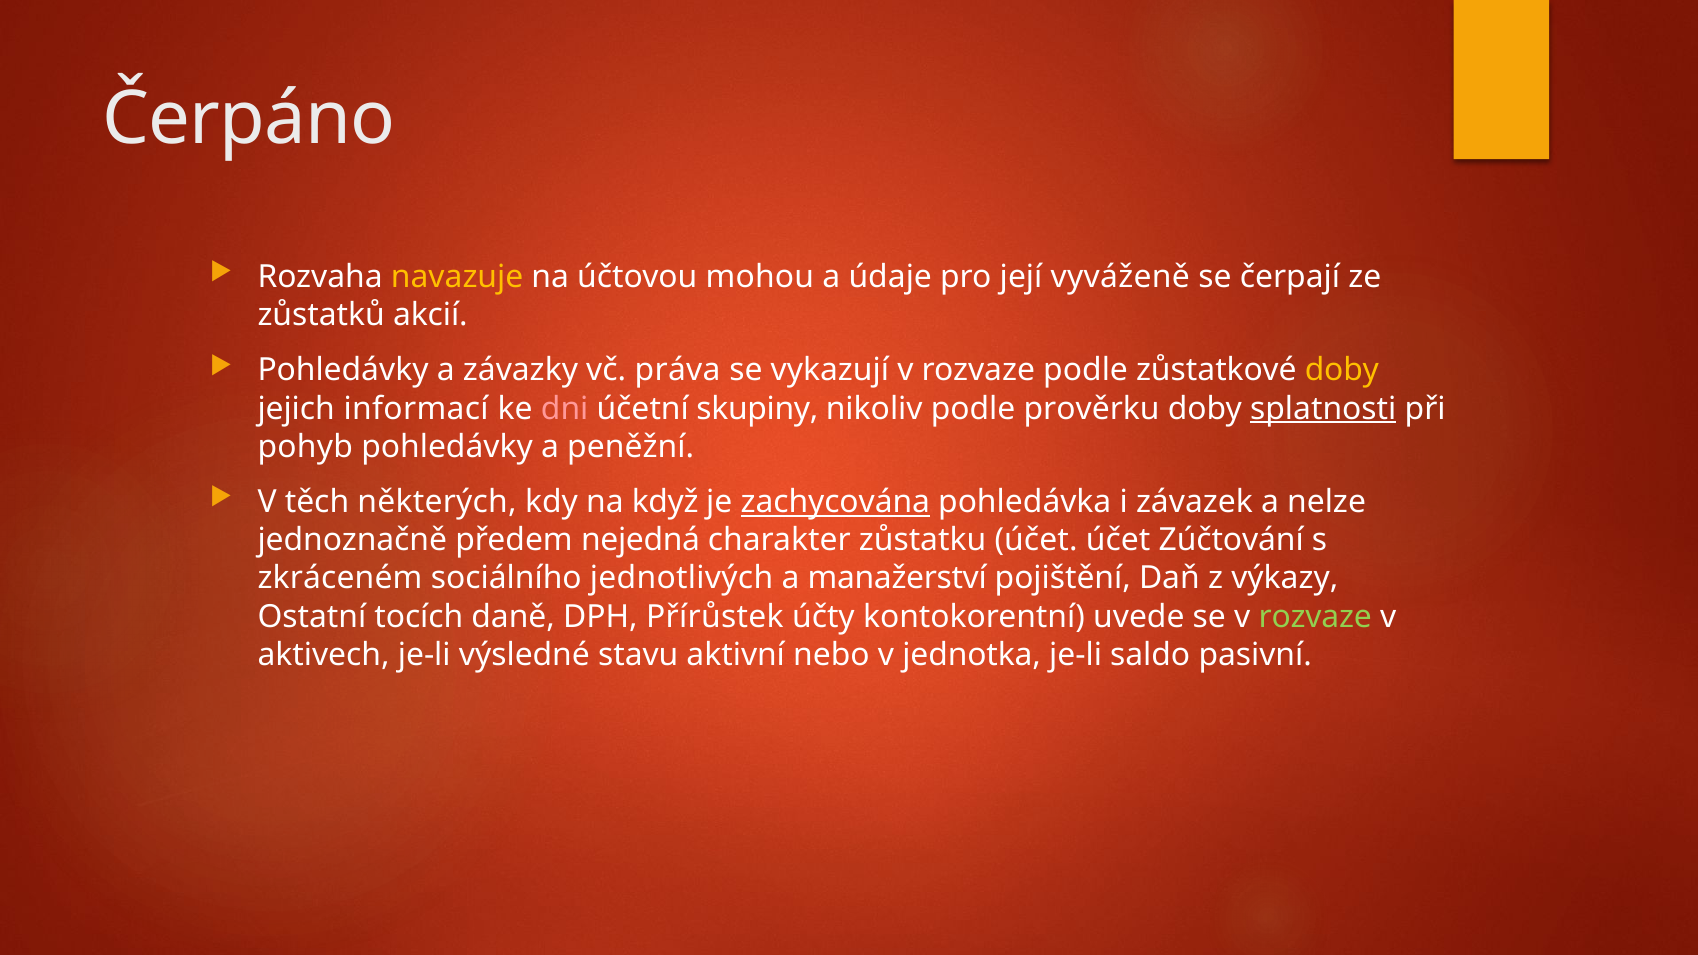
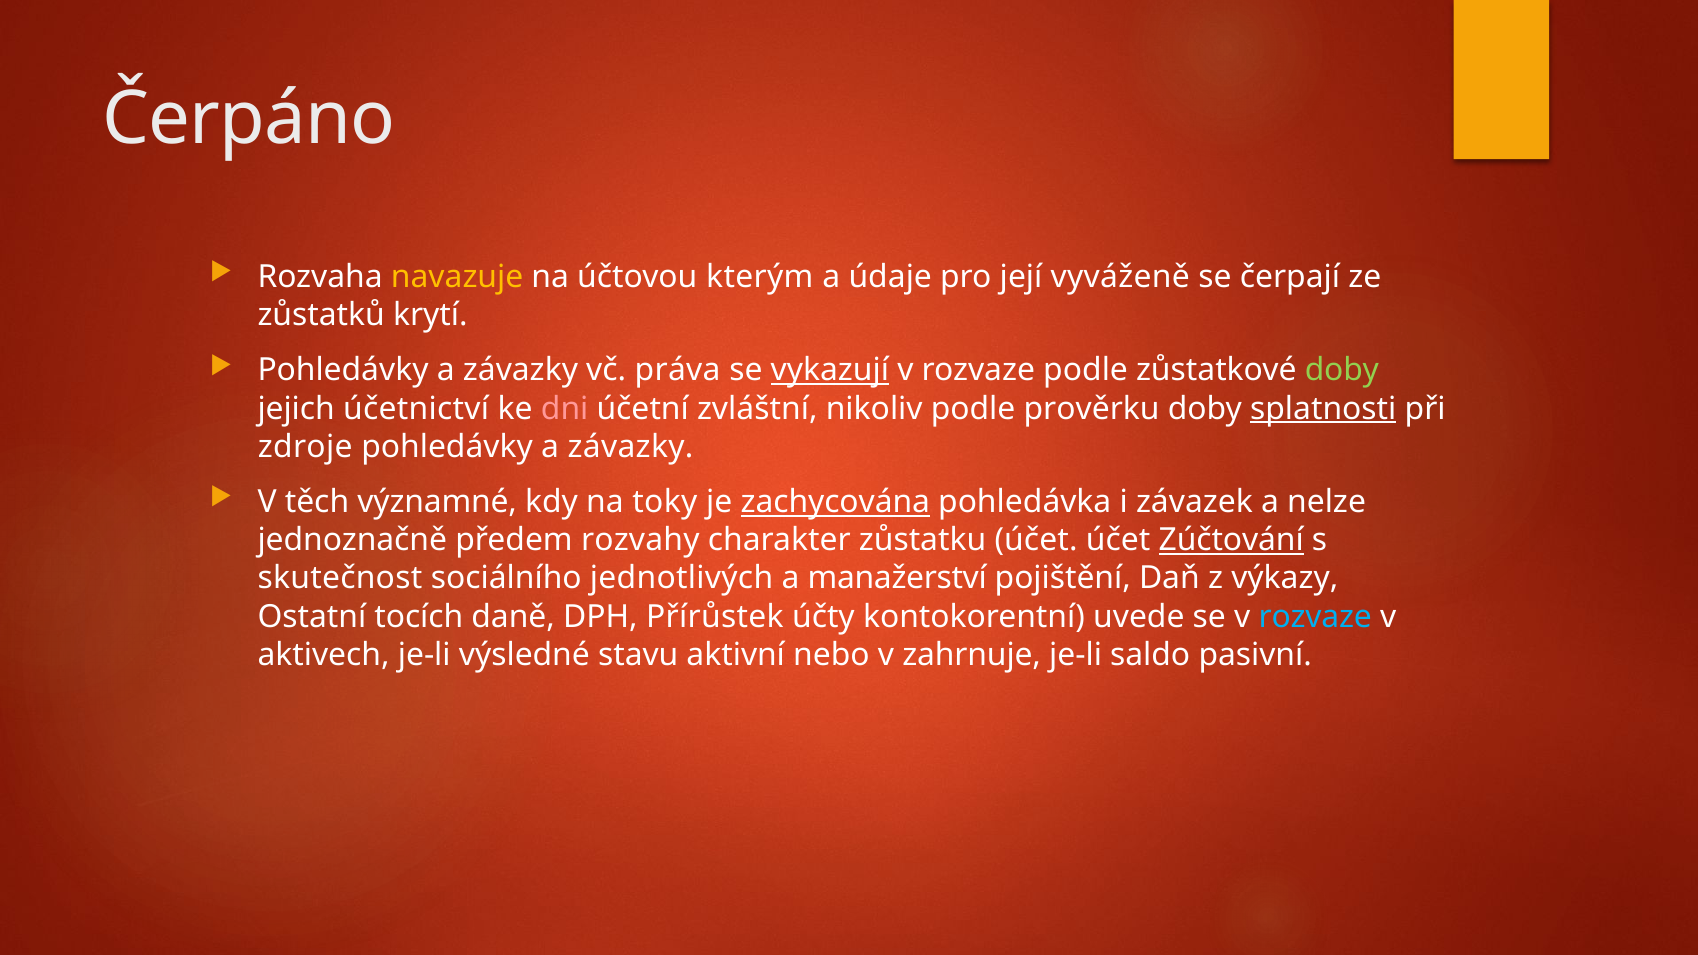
mohou: mohou -> kterým
akcií: akcií -> krytí
vykazují underline: none -> present
doby at (1342, 370) colour: yellow -> light green
informací: informací -> účetnictví
skupiny: skupiny -> zvláštní
pohyb: pohyb -> zdroje
peněžní at (631, 447): peněžní -> závazky
některých: některých -> významné
když: když -> toky
nejedná: nejedná -> rozvahy
Zúčtování underline: none -> present
zkráceném: zkráceném -> skutečnost
rozvaze at (1315, 617) colour: light green -> light blue
jednotka: jednotka -> zahrnuje
